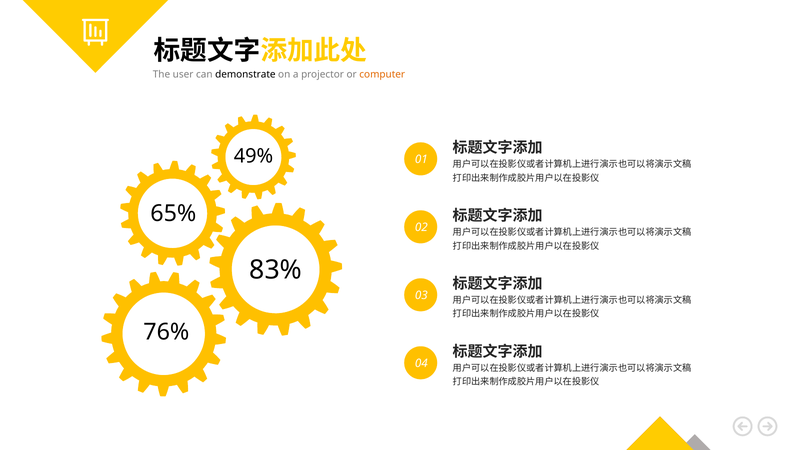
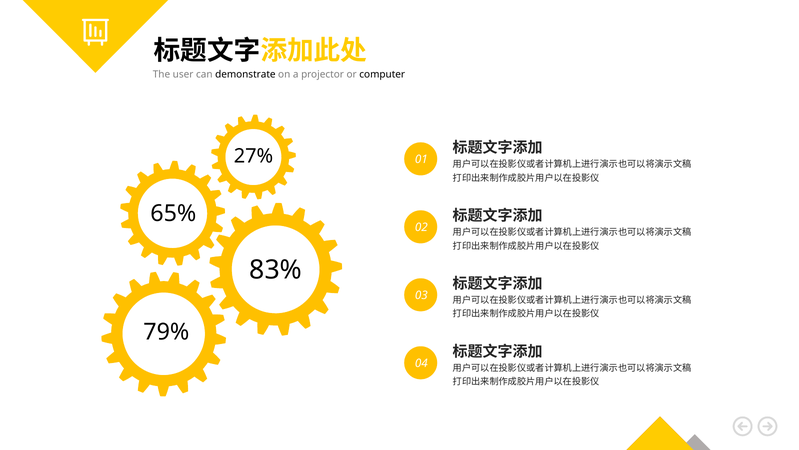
computer colour: orange -> black
49%: 49% -> 27%
76%: 76% -> 79%
